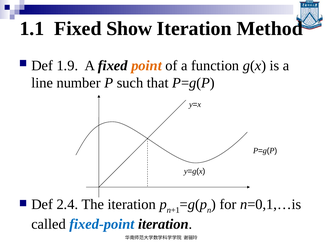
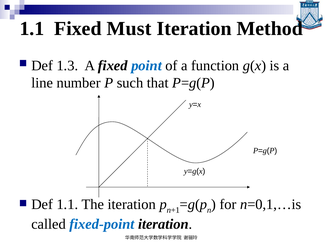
Show: Show -> Must
1.9: 1.9 -> 1.3
point colour: orange -> blue
Def 2.4: 2.4 -> 1.1
